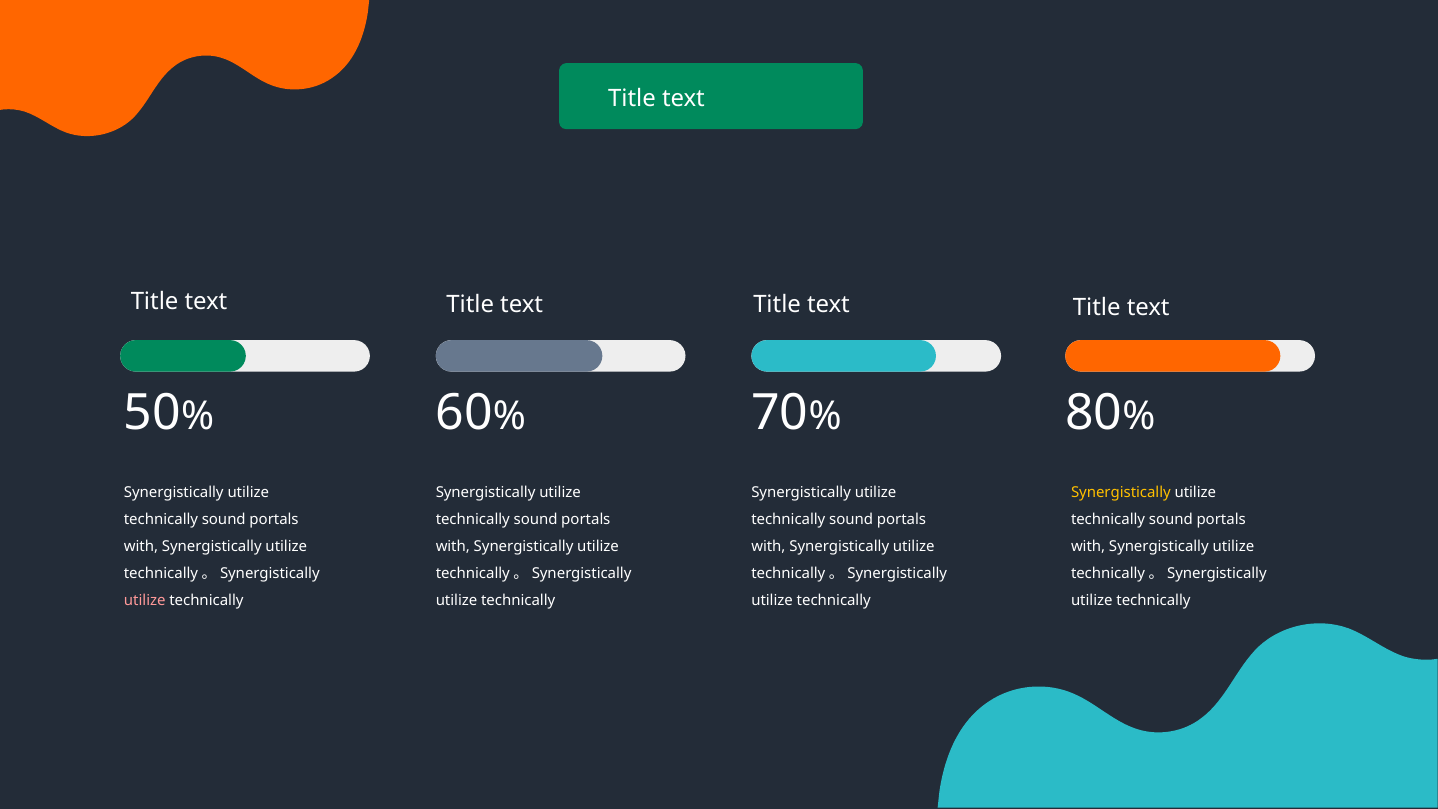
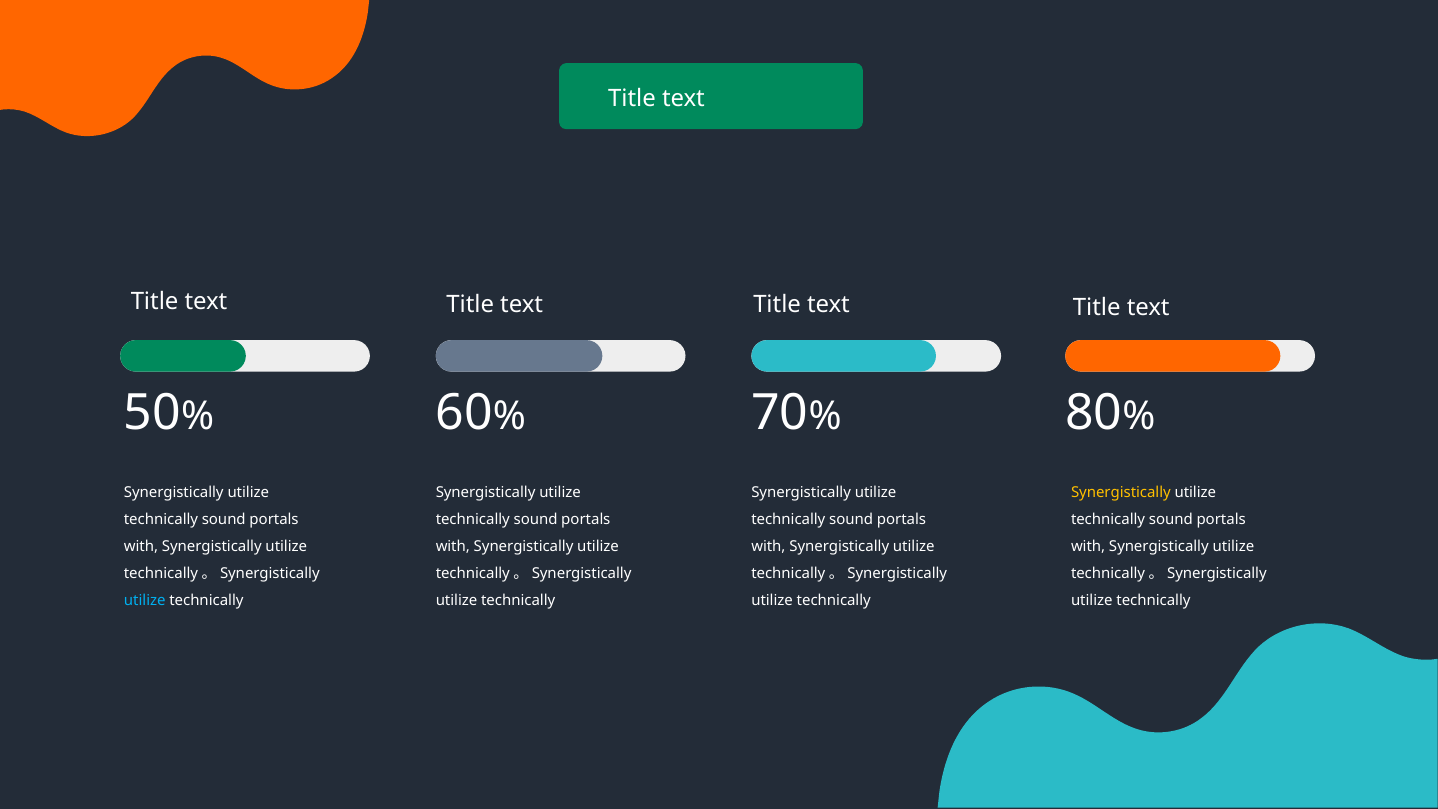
utilize at (145, 600) colour: pink -> light blue
